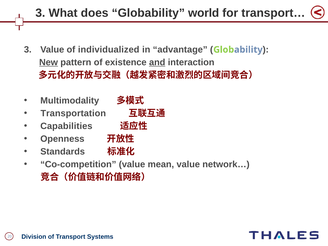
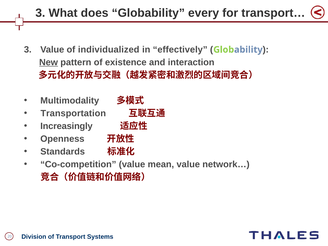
world: world -> every
advantage: advantage -> effectively
and underline: present -> none
Capabilities: Capabilities -> Increasingly
